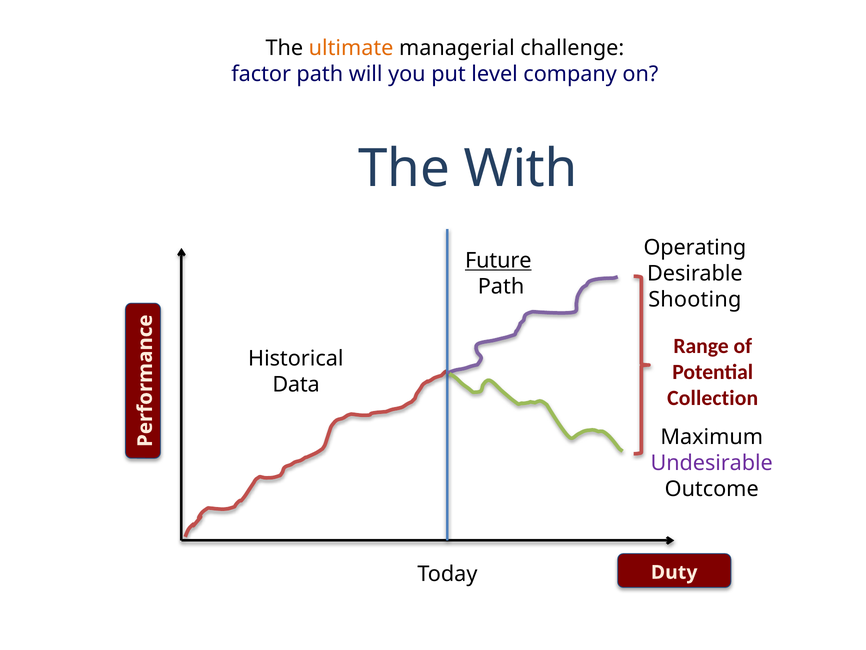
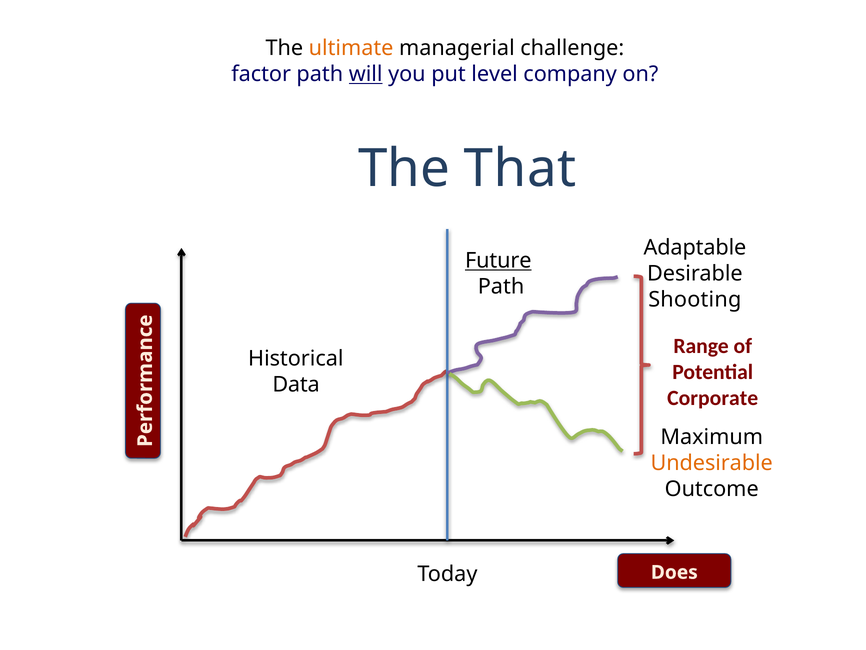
will underline: none -> present
With: With -> That
Operating: Operating -> Adaptable
Collection: Collection -> Corporate
Undesirable colour: purple -> orange
Duty: Duty -> Does
